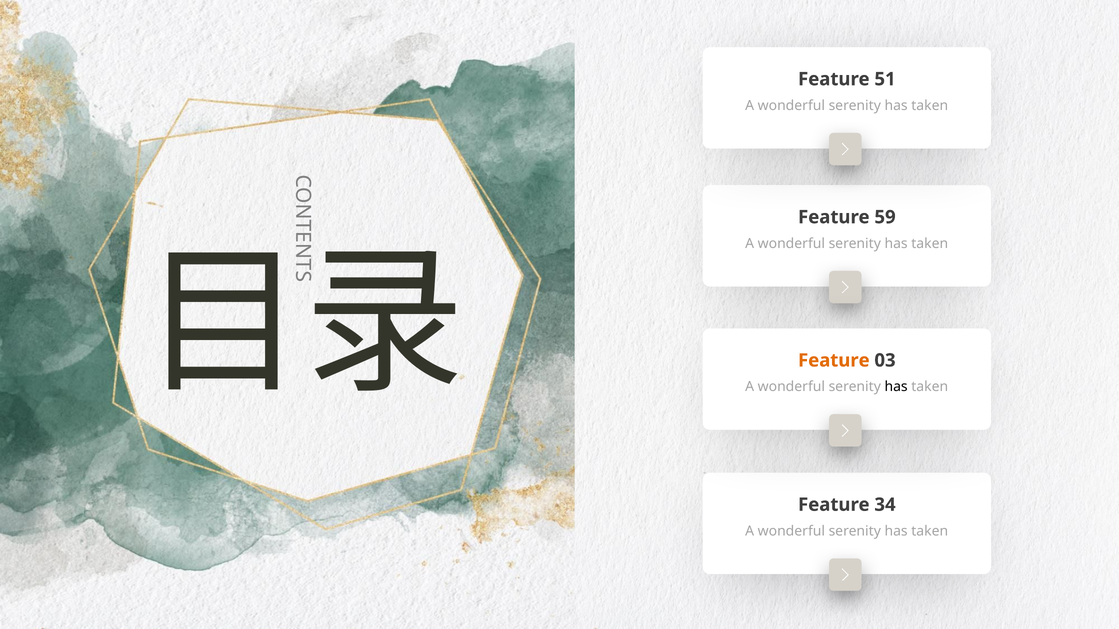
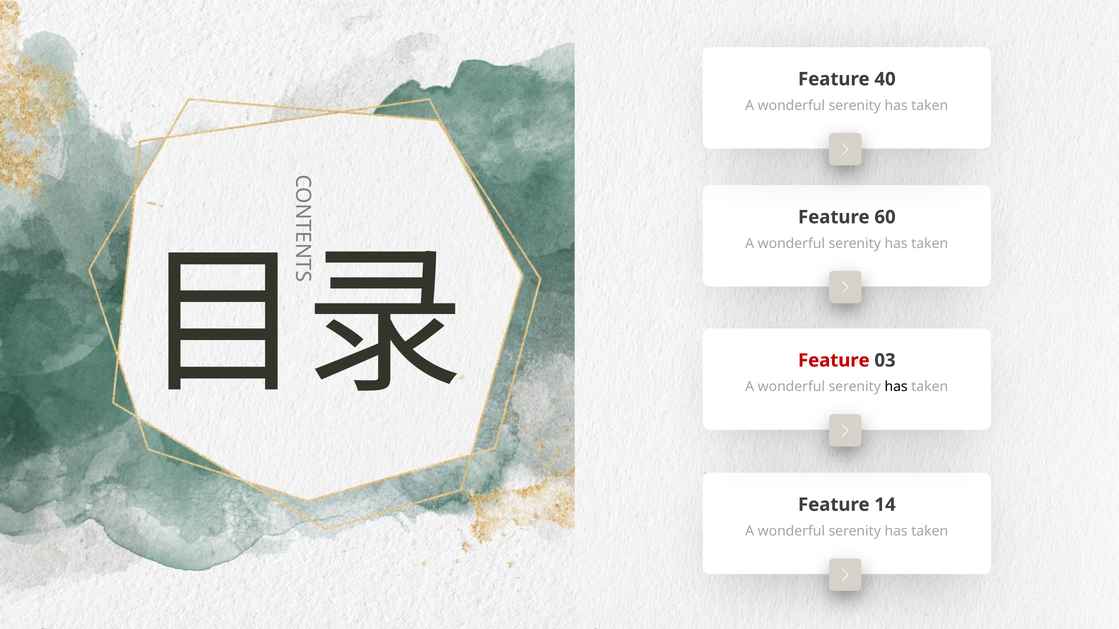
51: 51 -> 40
59: 59 -> 60
Feature at (834, 361) colour: orange -> red
34: 34 -> 14
